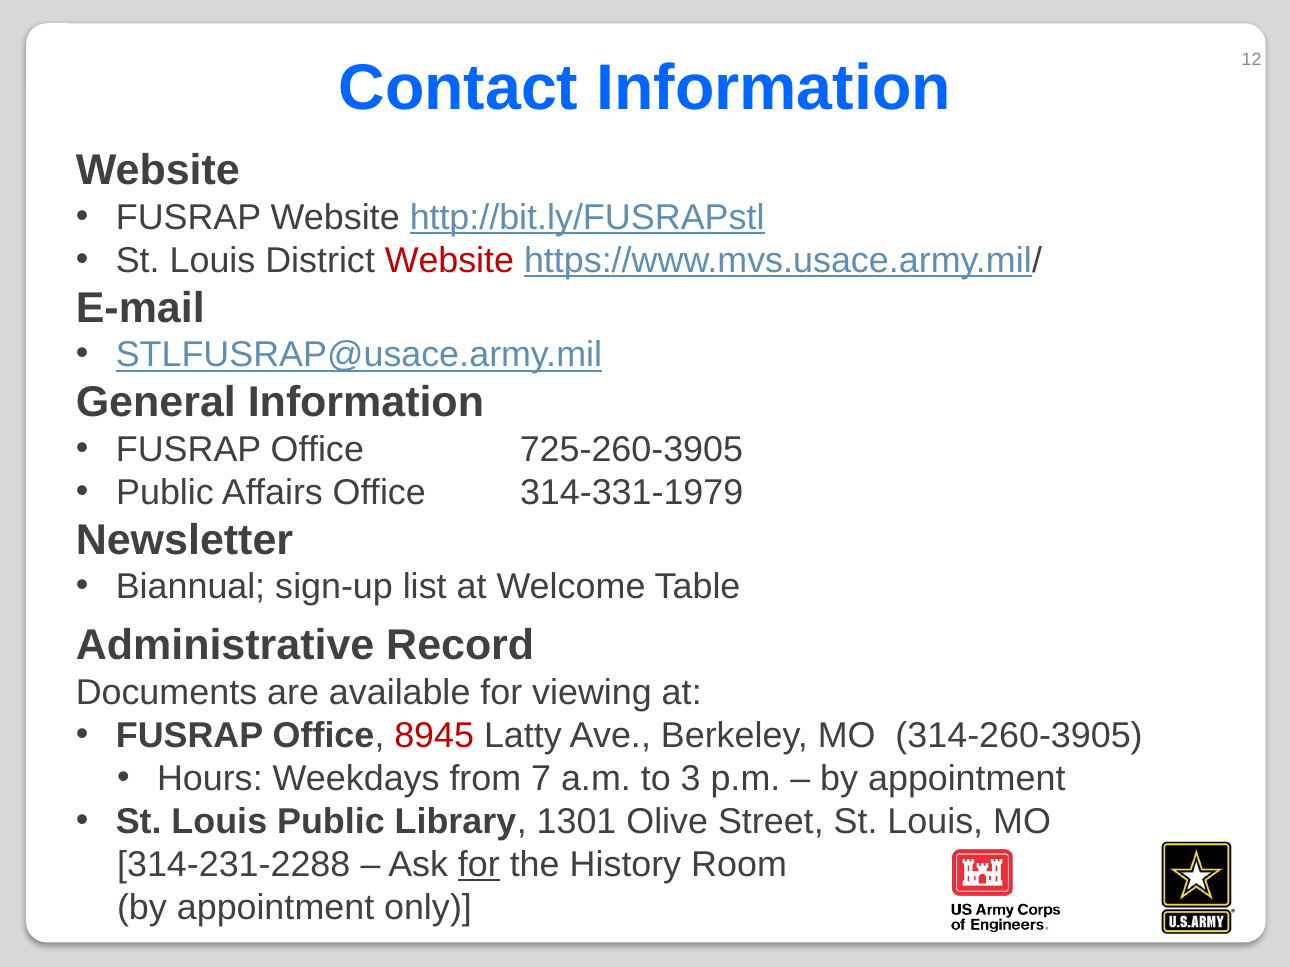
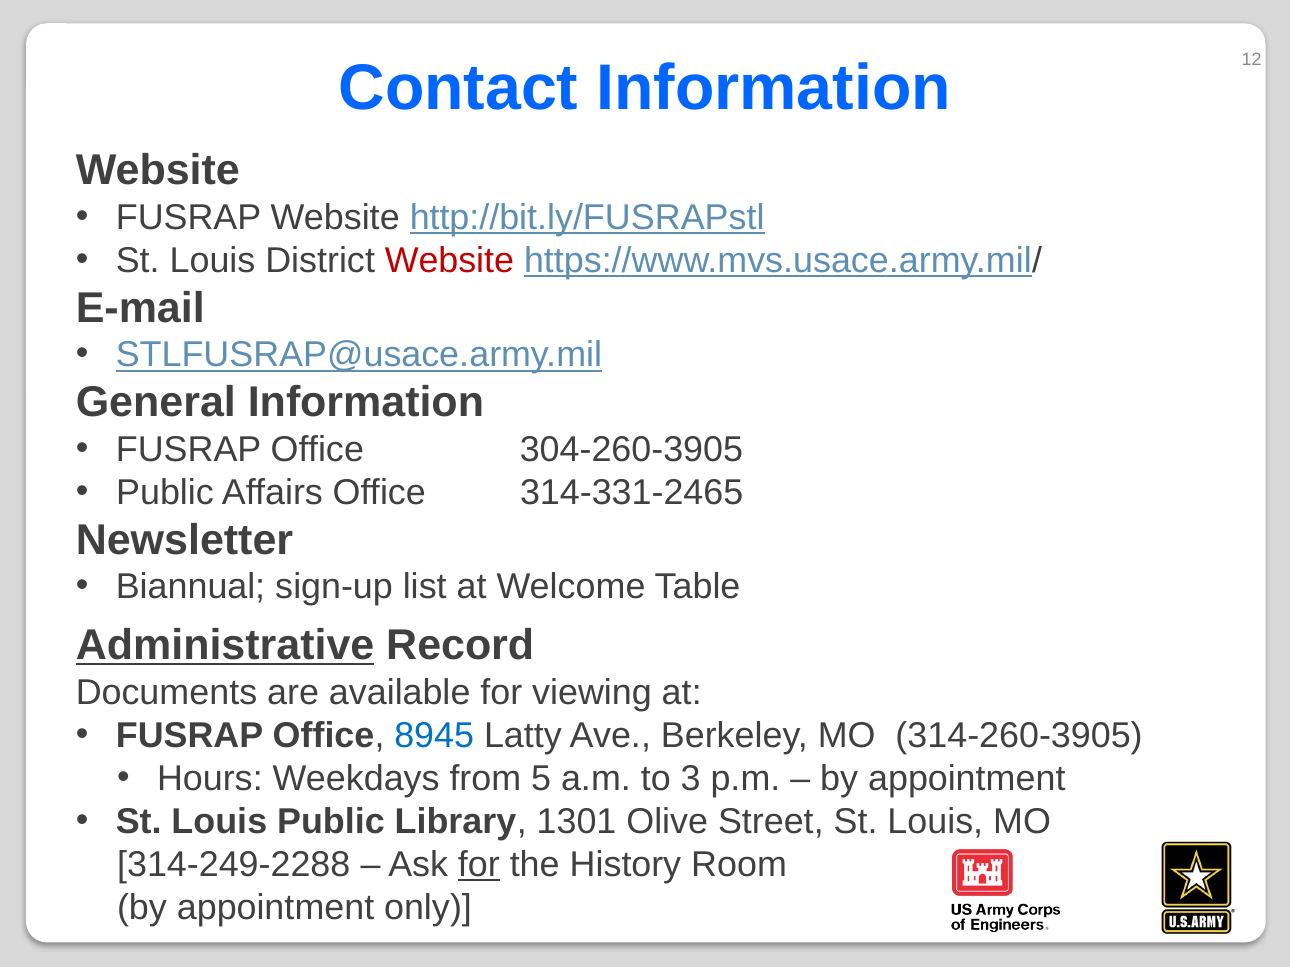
725-260-3905: 725-260-3905 -> 304-260-3905
314-331-1979: 314-331-1979 -> 314-331-2465
Administrative underline: none -> present
8945 colour: red -> blue
7: 7 -> 5
314-231-2288: 314-231-2288 -> 314-249-2288
